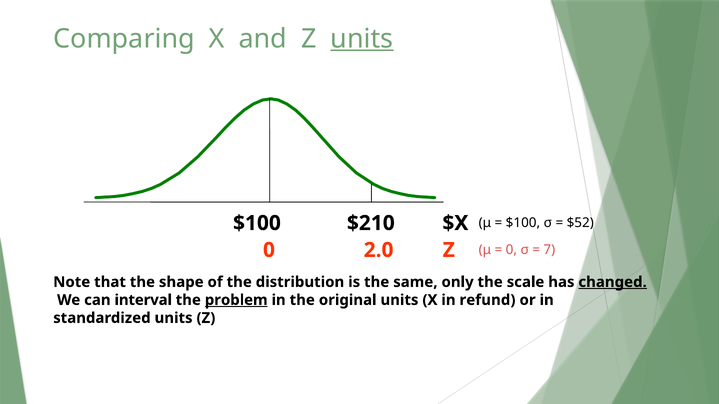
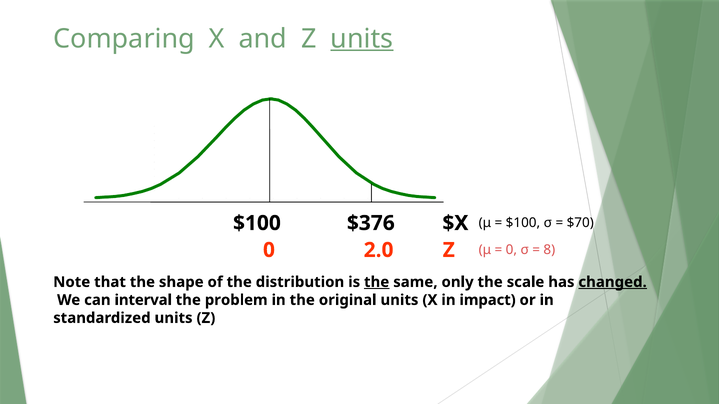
$210: $210 -> $376
$52: $52 -> $70
7: 7 -> 8
the at (377, 282) underline: none -> present
problem underline: present -> none
refund: refund -> impact
